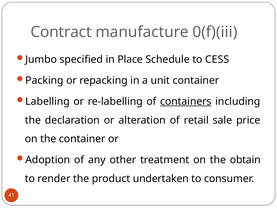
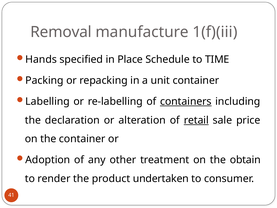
Contract: Contract -> Removal
0(f)(iii: 0(f)(iii -> 1(f)(iii
Jumbo: Jumbo -> Hands
CESS: CESS -> TIME
retail underline: none -> present
